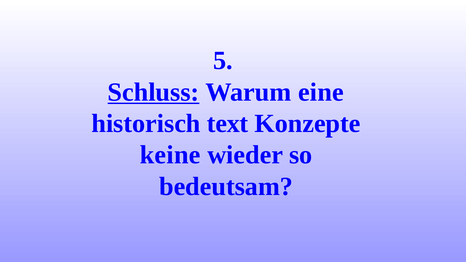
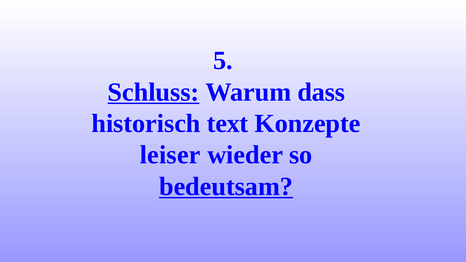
eine: eine -> dass
keine: keine -> leiser
bedeutsam underline: none -> present
